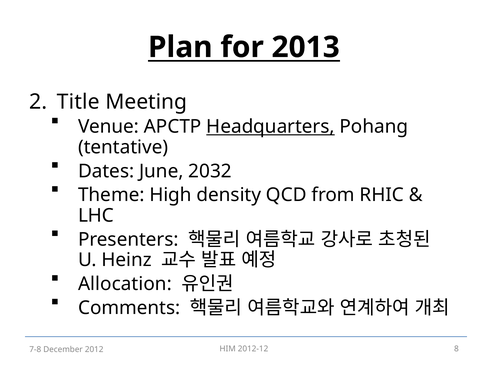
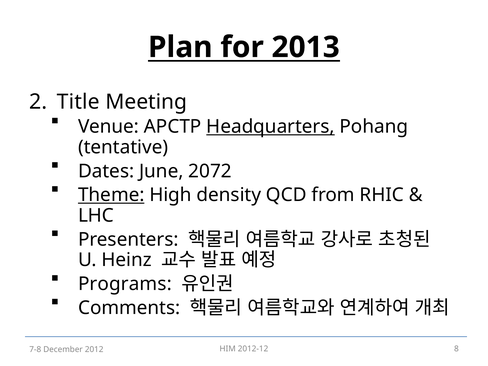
2032: 2032 -> 2072
Theme underline: none -> present
Allocation: Allocation -> Programs
